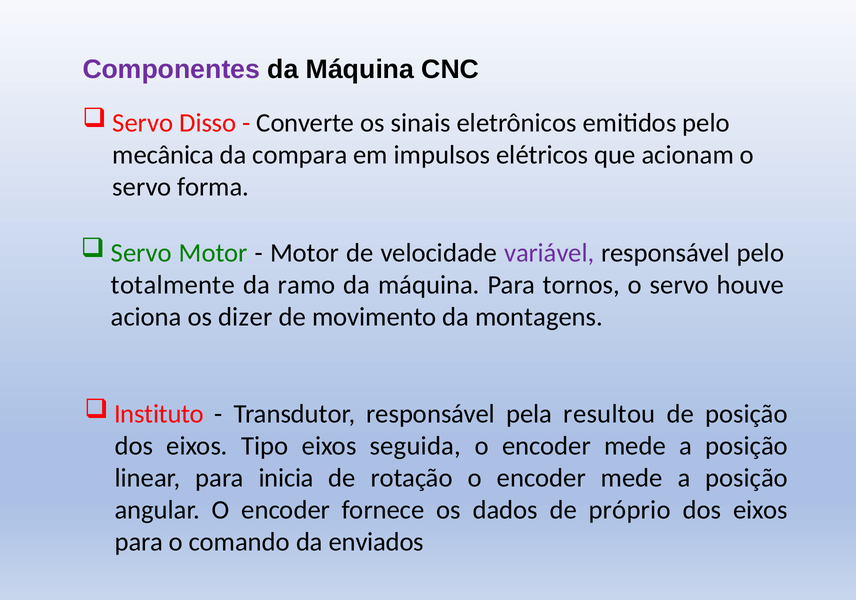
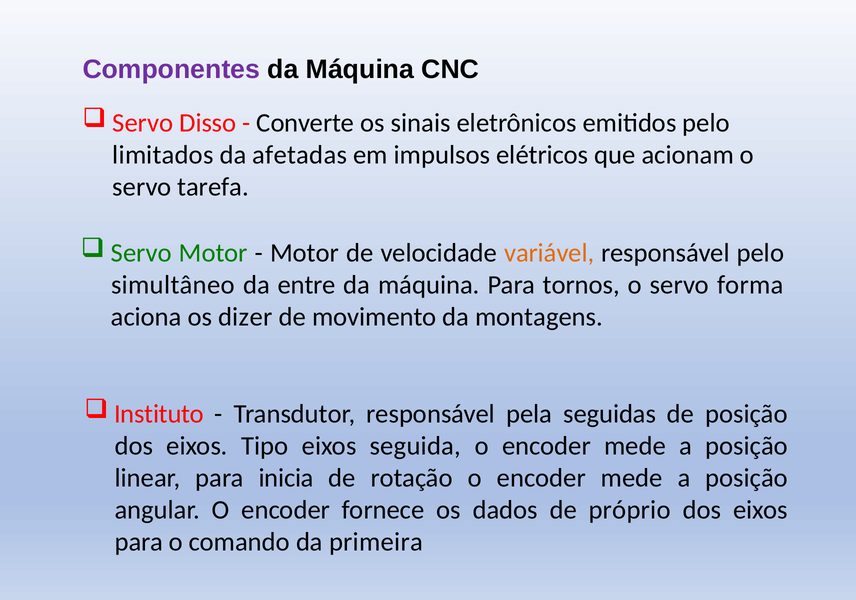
mecânica: mecânica -> limitados
compara: compara -> afetadas
forma: forma -> tarefa
variável colour: purple -> orange
totalmente: totalmente -> simultâneo
ramo: ramo -> entre
houve: houve -> forma
resultou: resultou -> seguidas
enviados: enviados -> primeira
